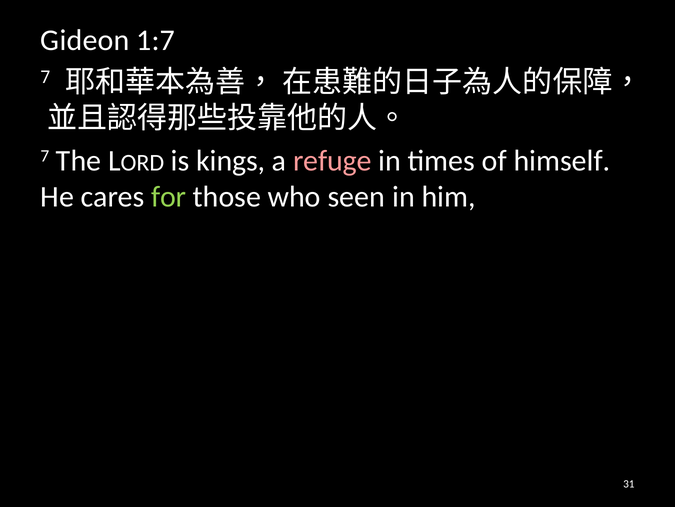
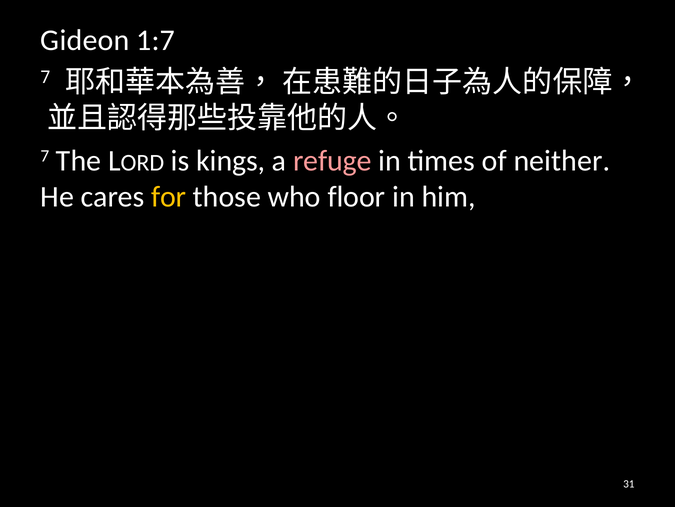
himself: himself -> neither
for colour: light green -> yellow
seen: seen -> floor
